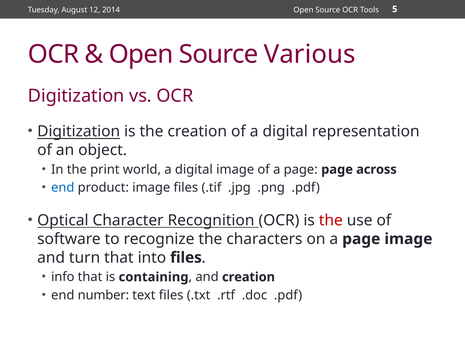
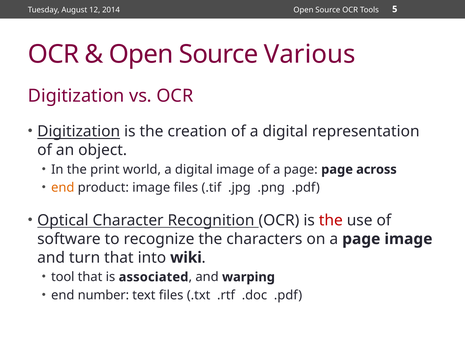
end at (63, 187) colour: blue -> orange
into files: files -> wiki
info: info -> tool
containing: containing -> associated
and creation: creation -> warping
